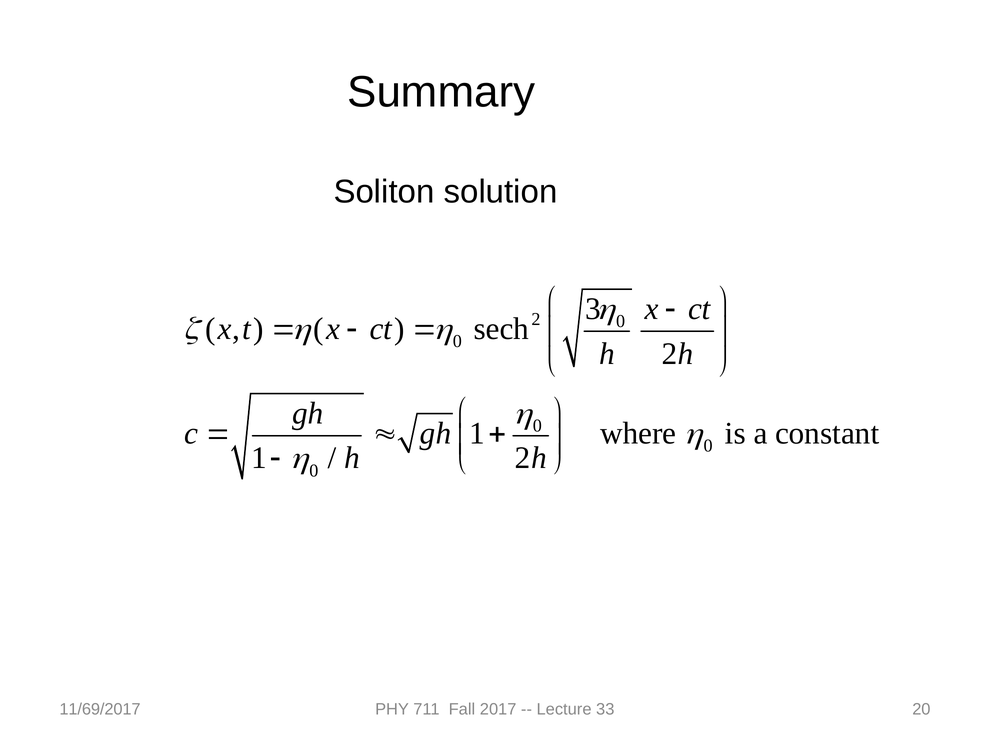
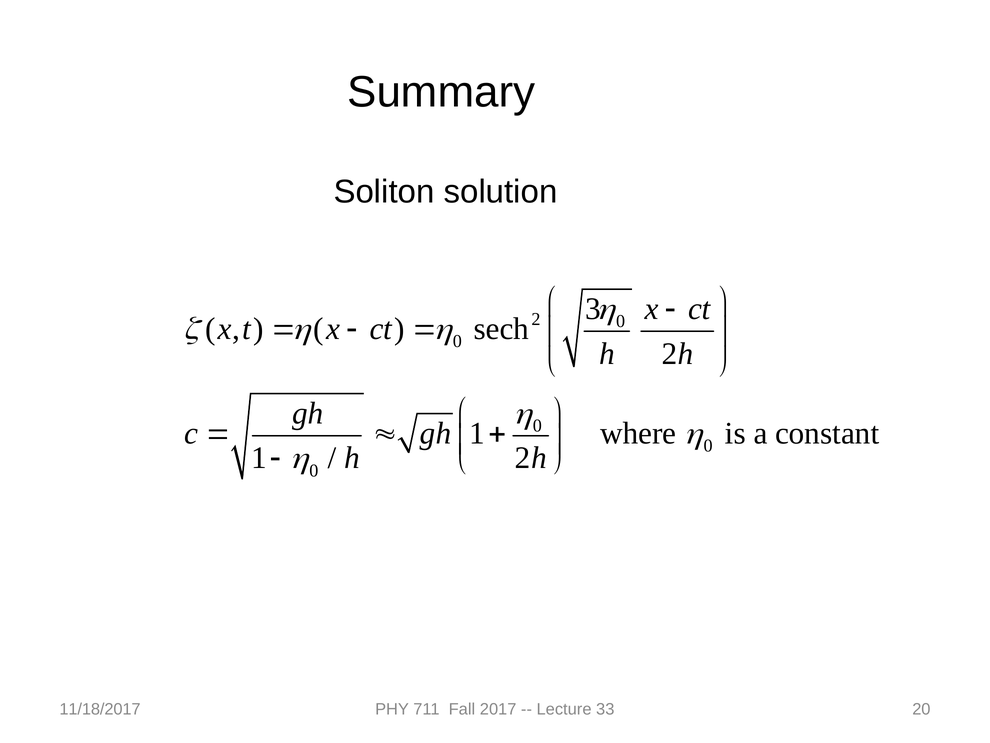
11/69/2017: 11/69/2017 -> 11/18/2017
